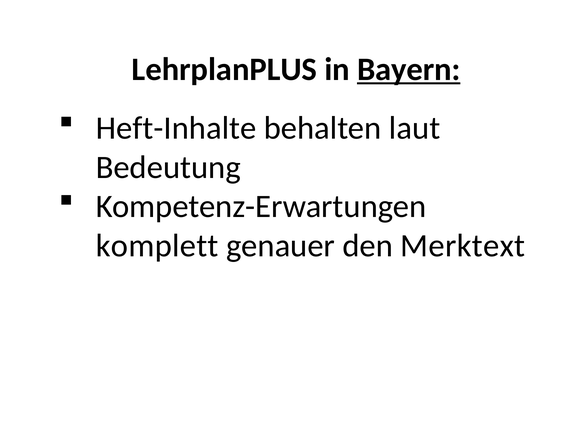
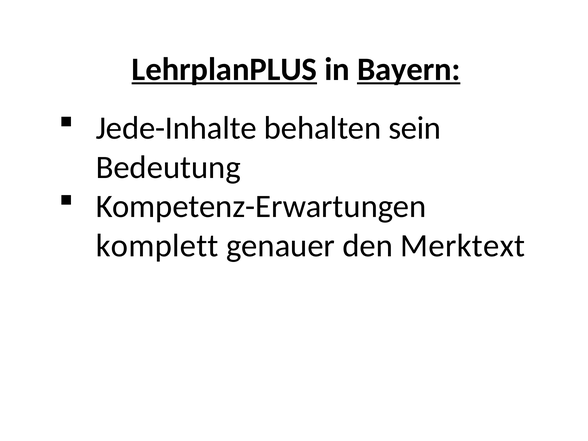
LehrplanPLUS underline: none -> present
Heft-Inhalte: Heft-Inhalte -> Jede-Inhalte
laut: laut -> sein
